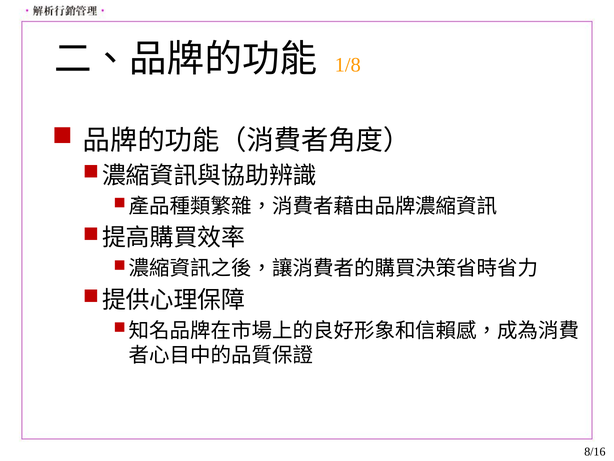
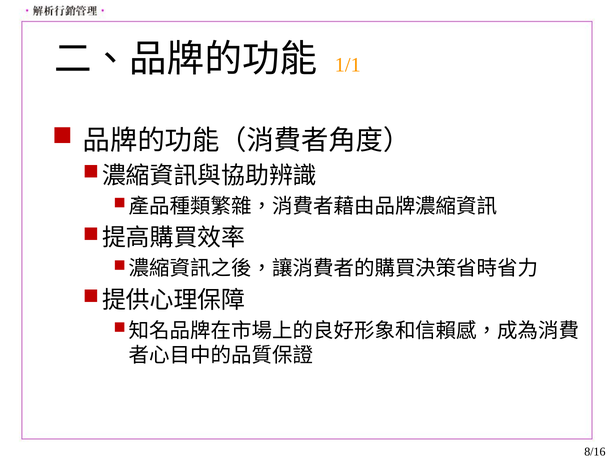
1/8: 1/8 -> 1/1
